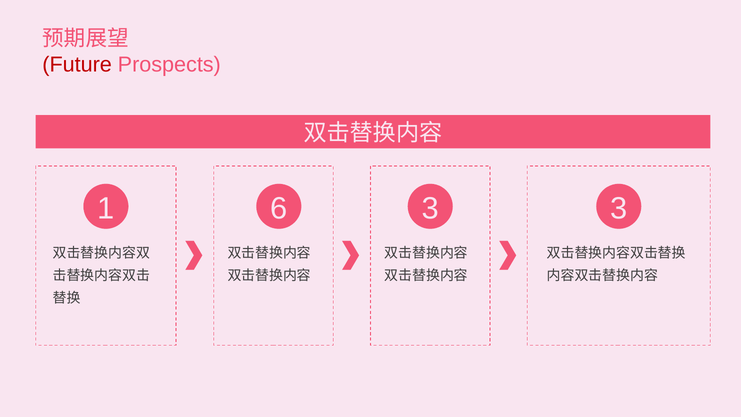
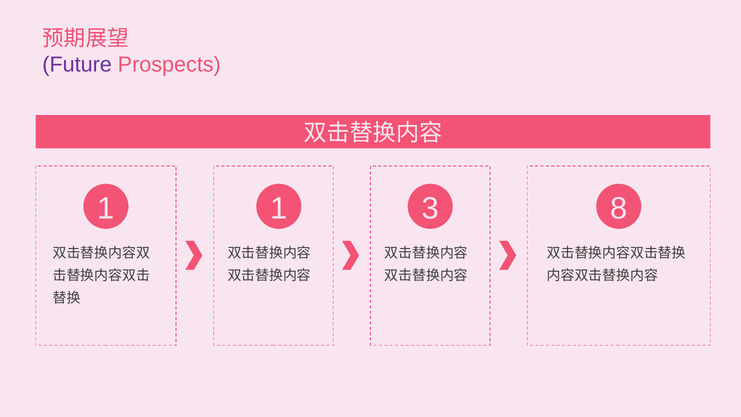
Future colour: red -> purple
1 6: 6 -> 1
3 3: 3 -> 8
